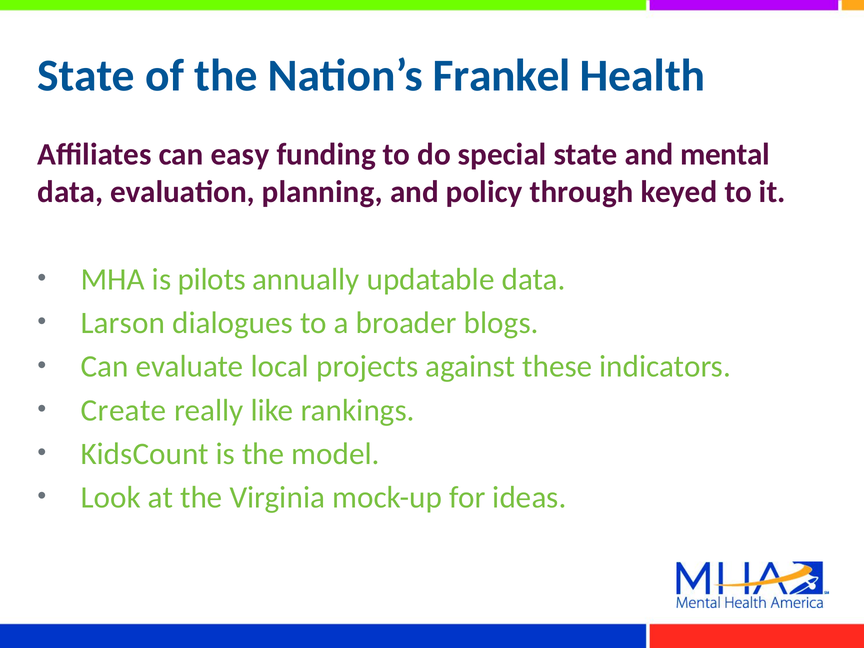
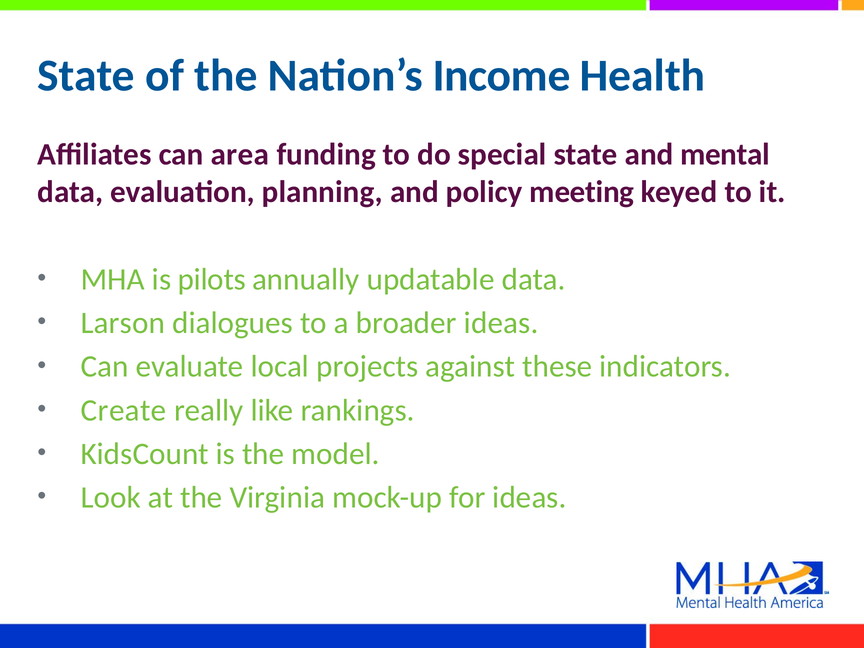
Frankel: Frankel -> Income
easy: easy -> area
through: through -> meeting
broader blogs: blogs -> ideas
